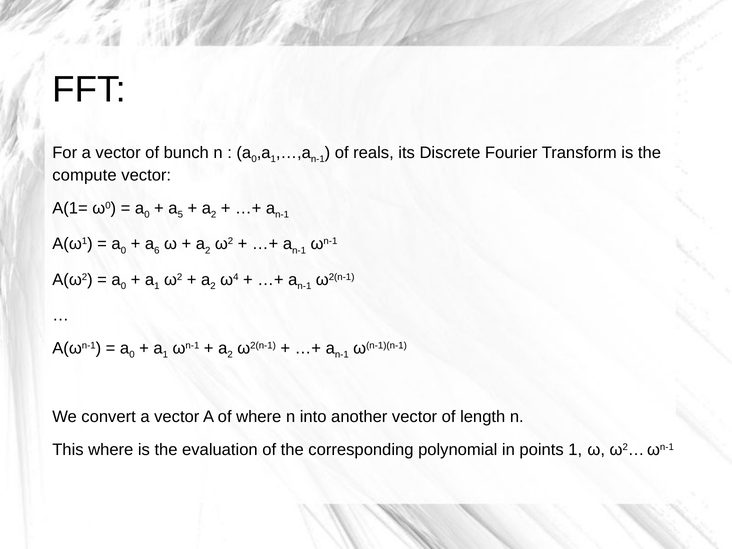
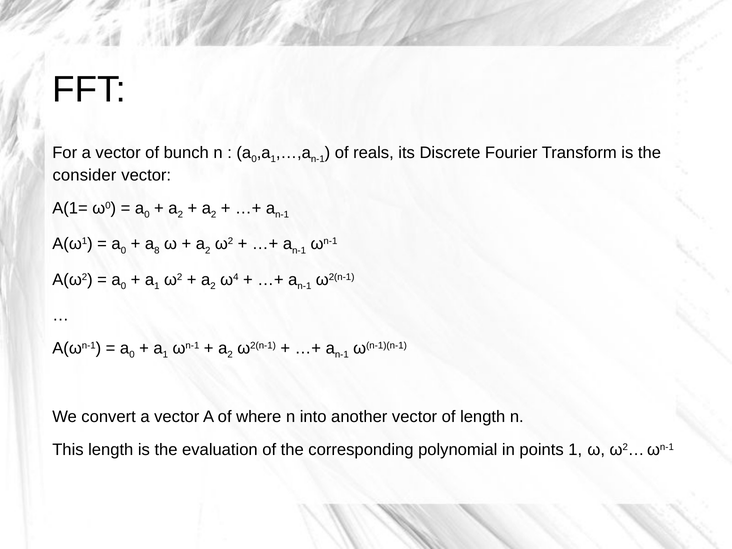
compute: compute -> consider
5 at (180, 215): 5 -> 2
6: 6 -> 8
This where: where -> length
